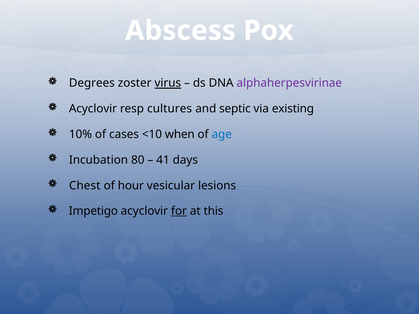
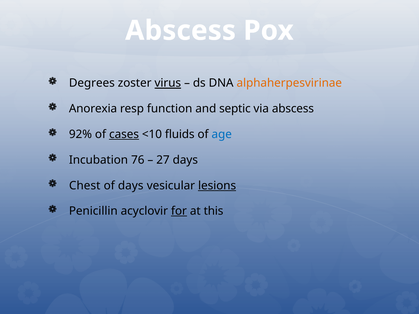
alphaherpesvirinae colour: purple -> orange
Acyclovir at (93, 109): Acyclovir -> Anorexia
cultures: cultures -> function
via existing: existing -> abscess
10%: 10% -> 92%
cases underline: none -> present
when: when -> fluids
80: 80 -> 76
41: 41 -> 27
of hour: hour -> days
lesions underline: none -> present
Impetigo: Impetigo -> Penicillin
